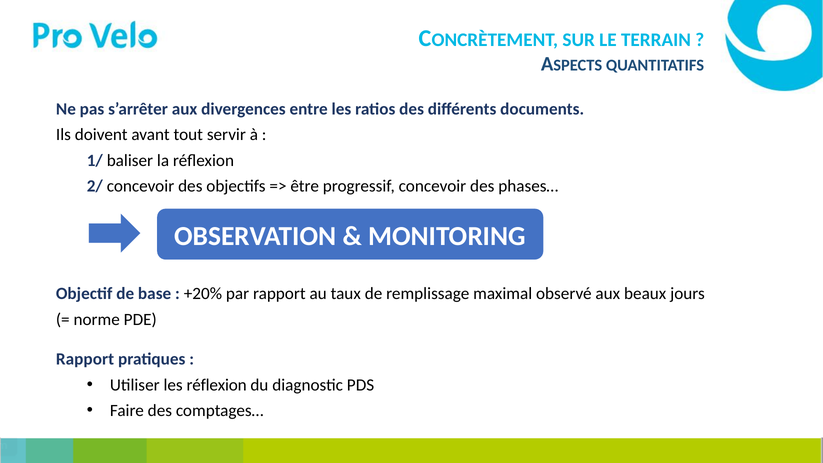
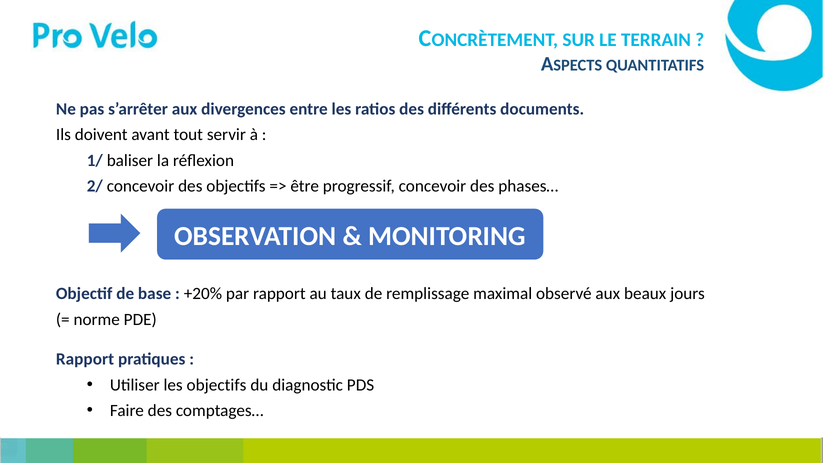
les réflexion: réflexion -> objectifs
